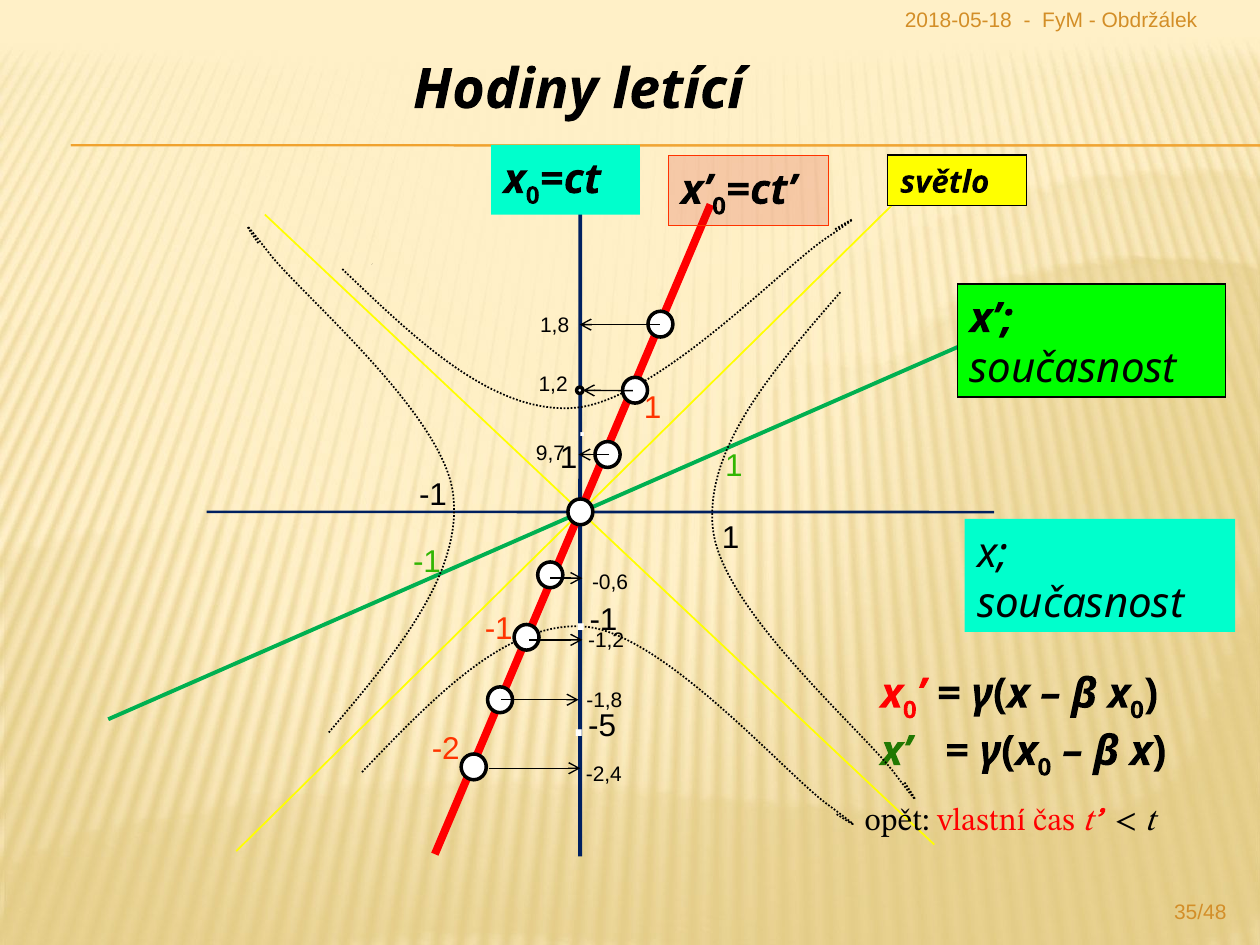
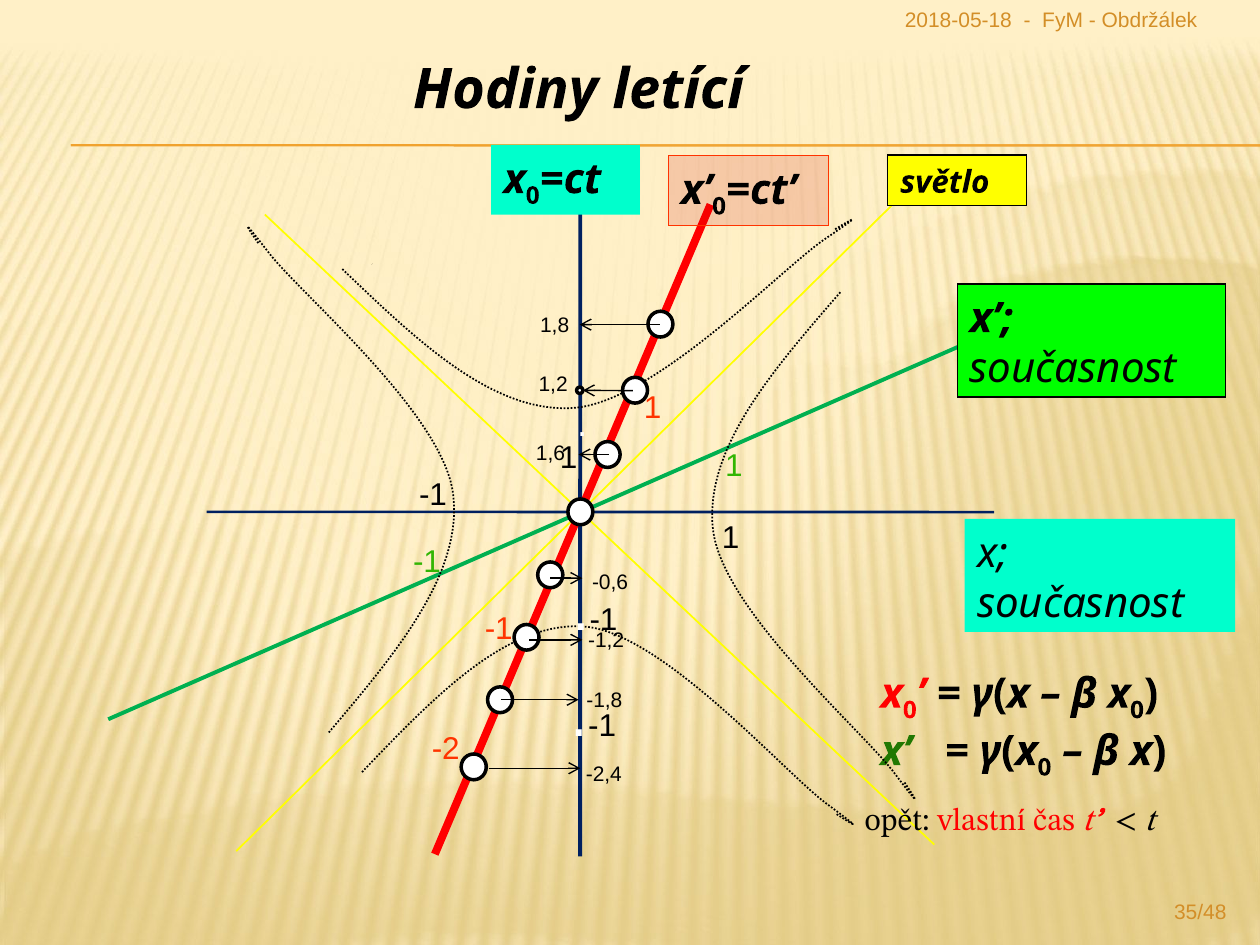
9,7: 9,7 -> 1,6
-5 at (602, 726): -5 -> -1
